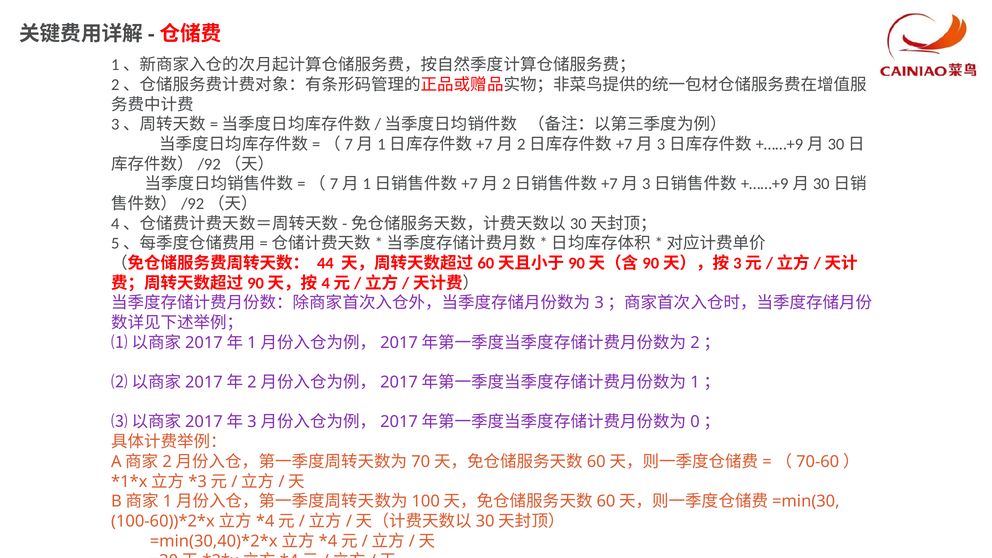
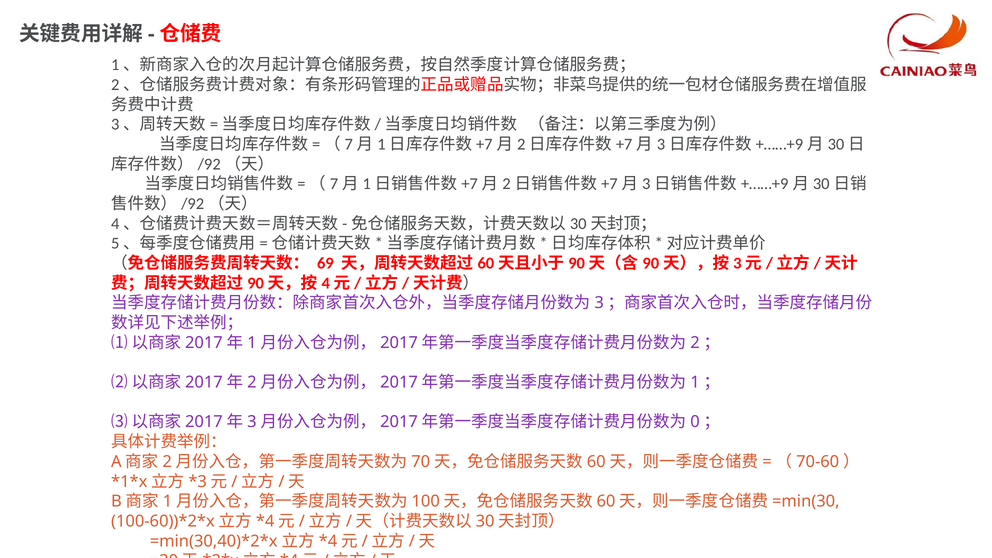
44: 44 -> 69
